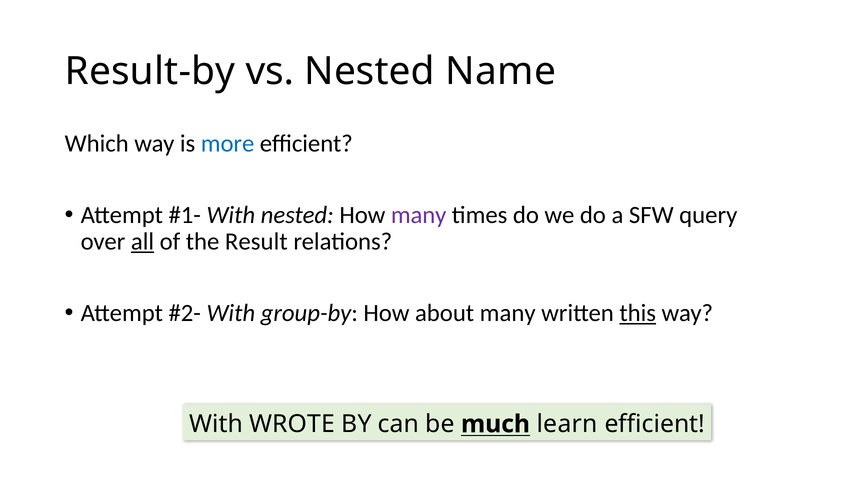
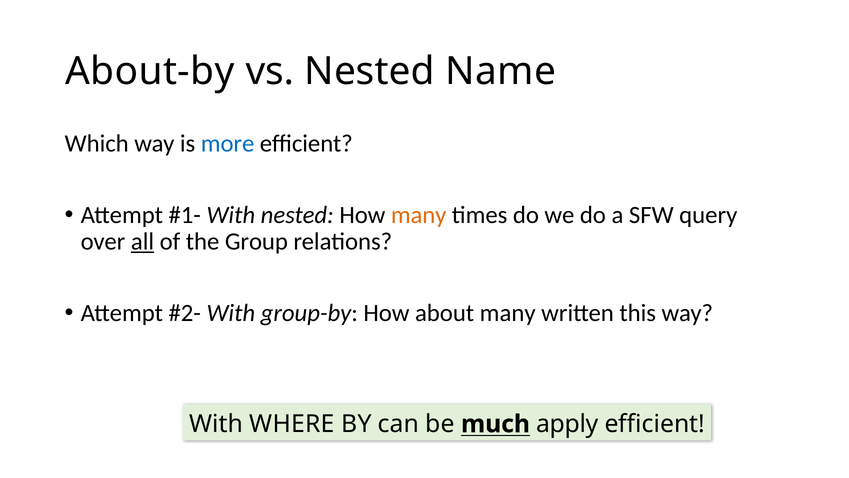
Result-by: Result-by -> About-by
many at (419, 215) colour: purple -> orange
Result: Result -> Group
this underline: present -> none
WROTE: WROTE -> WHERE
learn: learn -> apply
